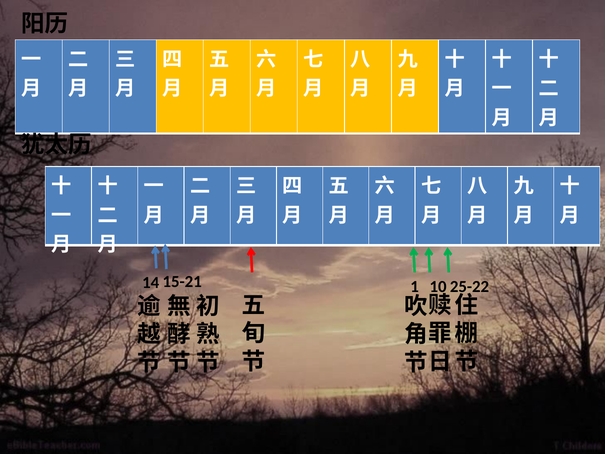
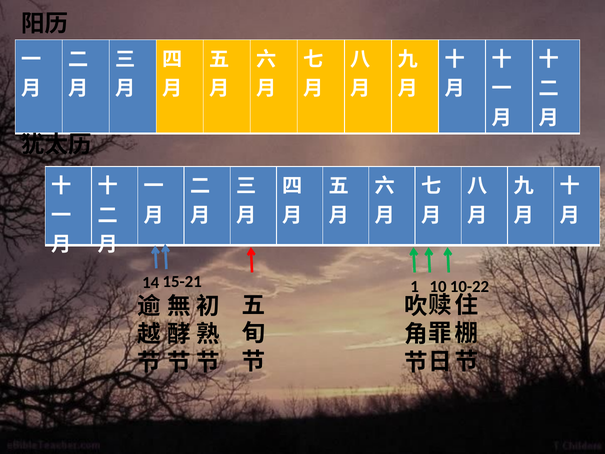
25-22: 25-22 -> 10-22
